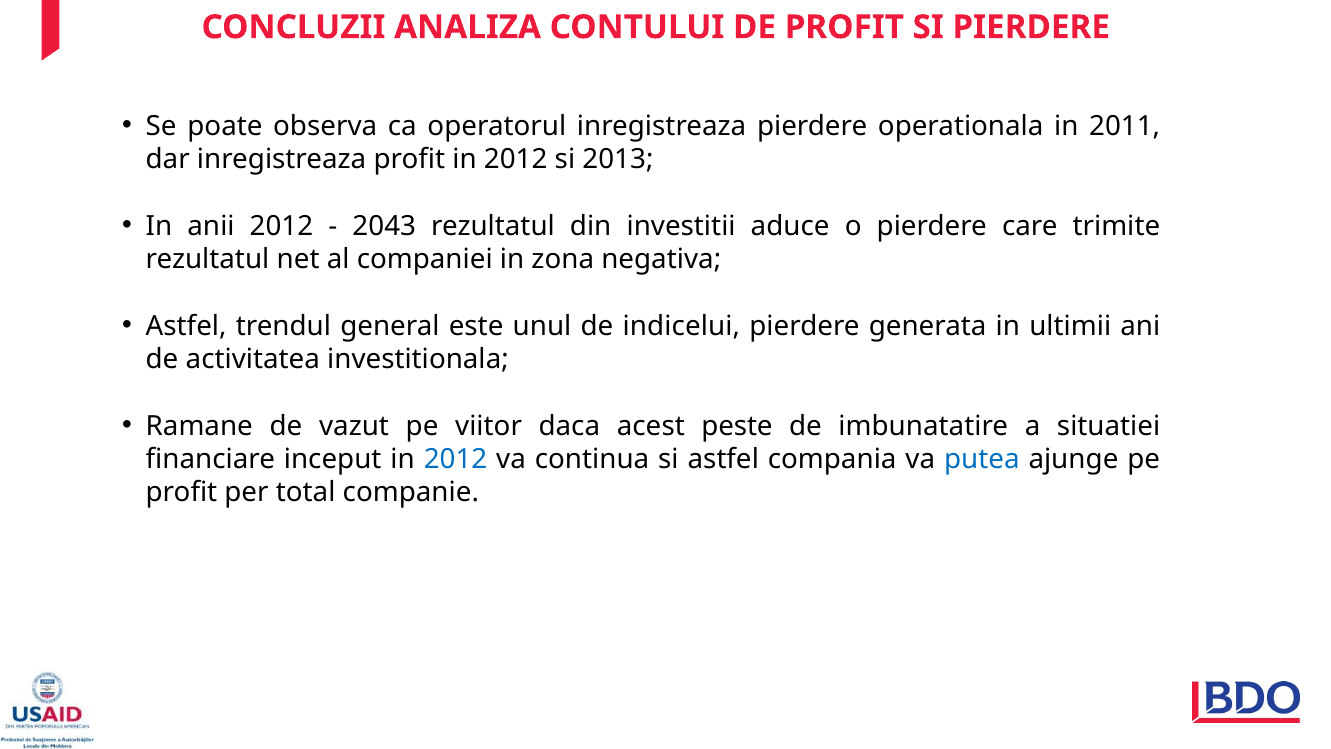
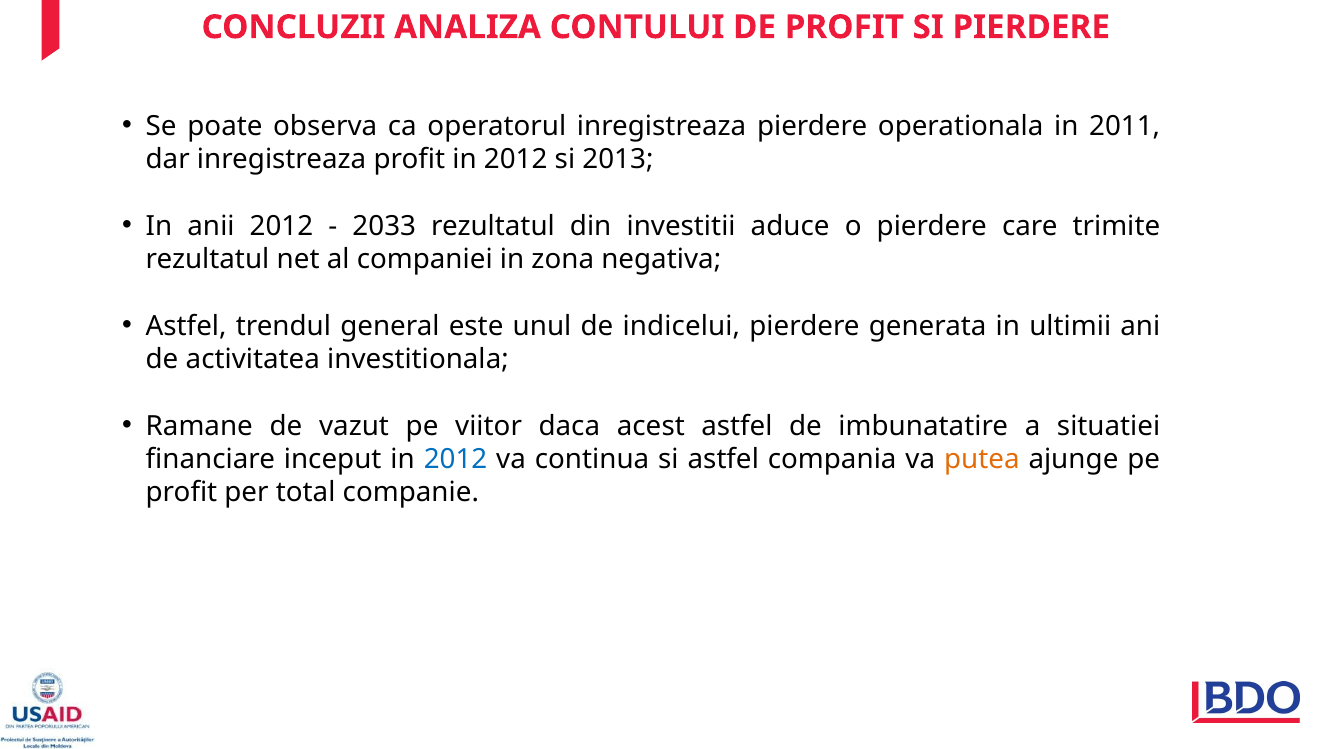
2043: 2043 -> 2033
acest peste: peste -> astfel
putea colour: blue -> orange
